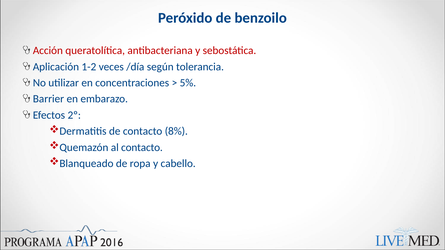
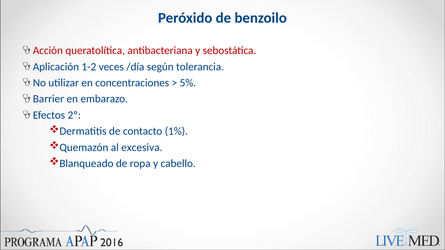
8%: 8% -> 1%
al contacto: contacto -> excesiva
